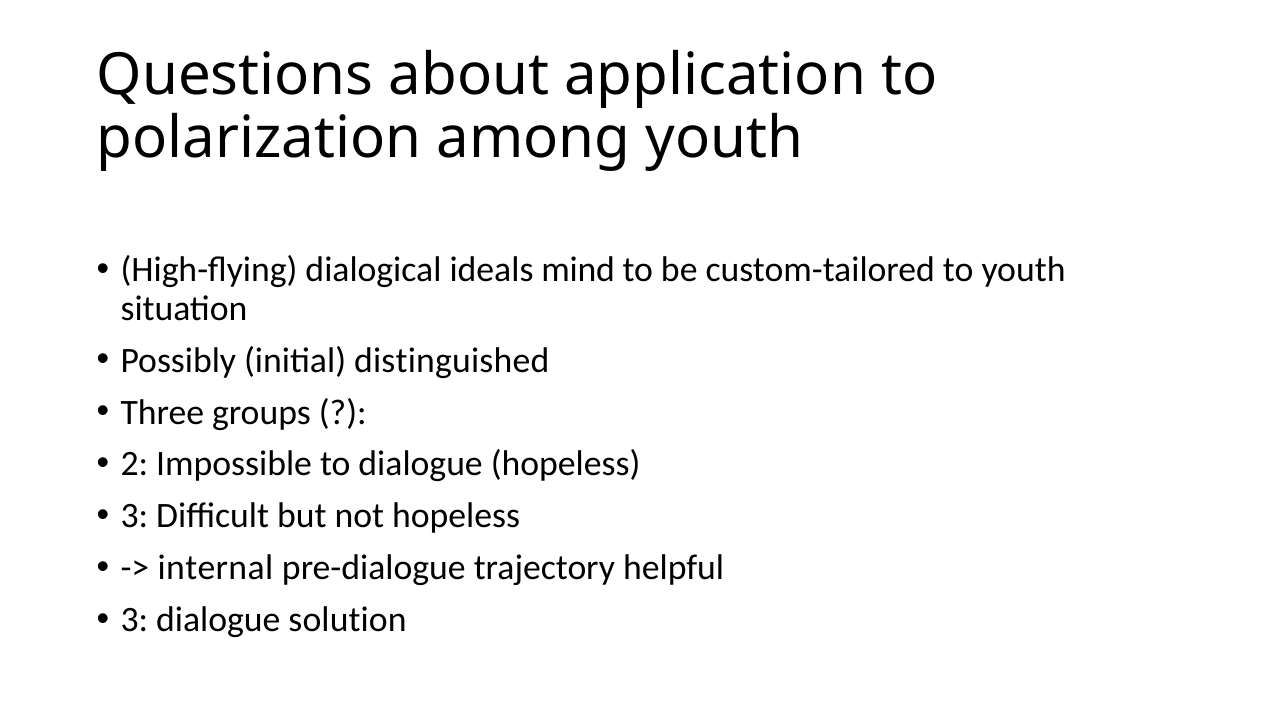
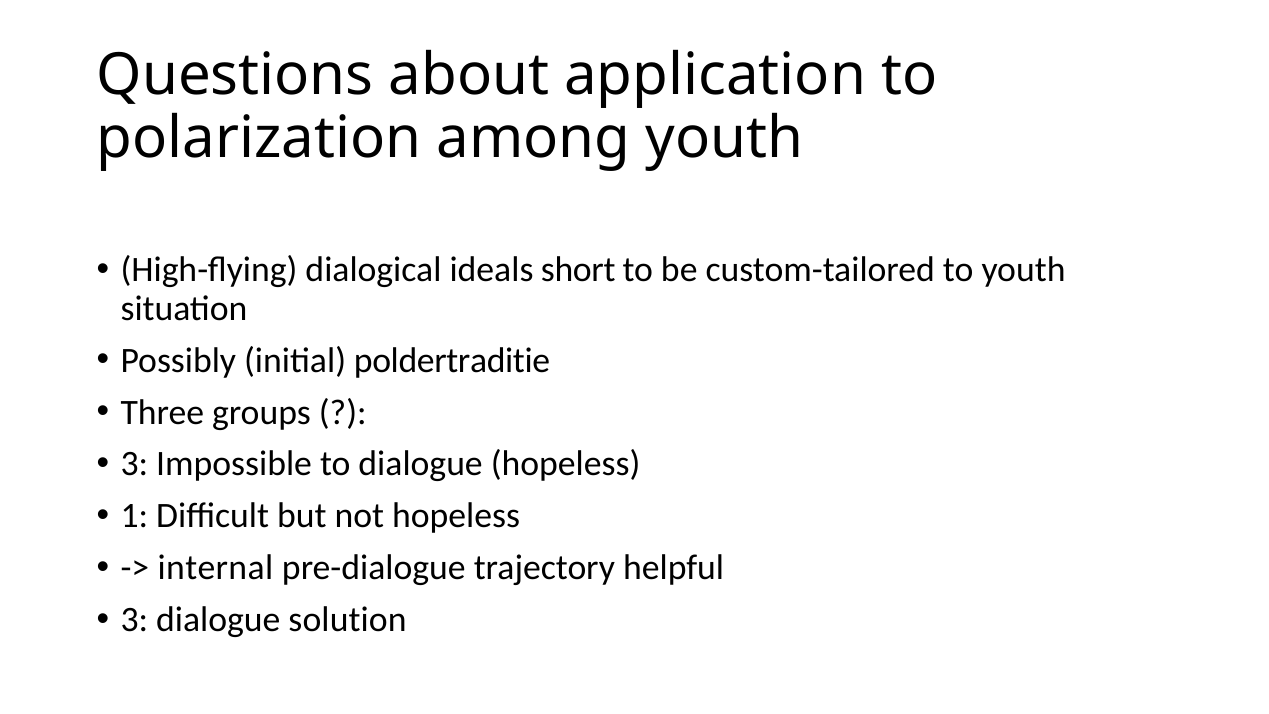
mind: mind -> short
distinguished: distinguished -> poldertraditie
2 at (134, 464): 2 -> 3
3 at (134, 516): 3 -> 1
